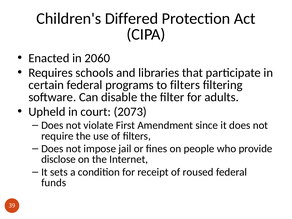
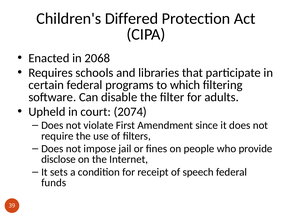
2060: 2060 -> 2068
to filters: filters -> which
2073: 2073 -> 2074
roused: roused -> speech
